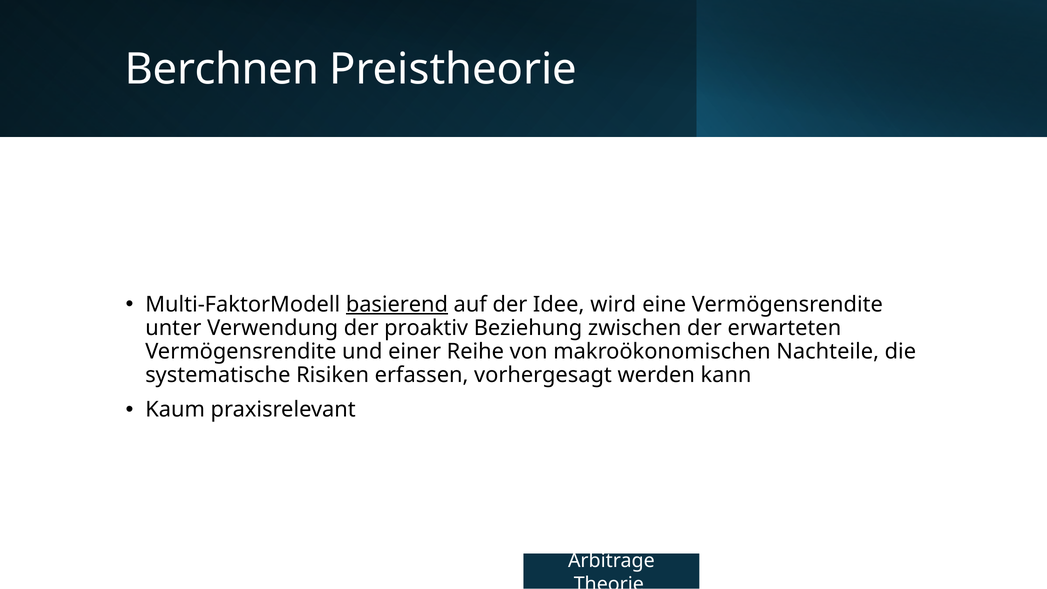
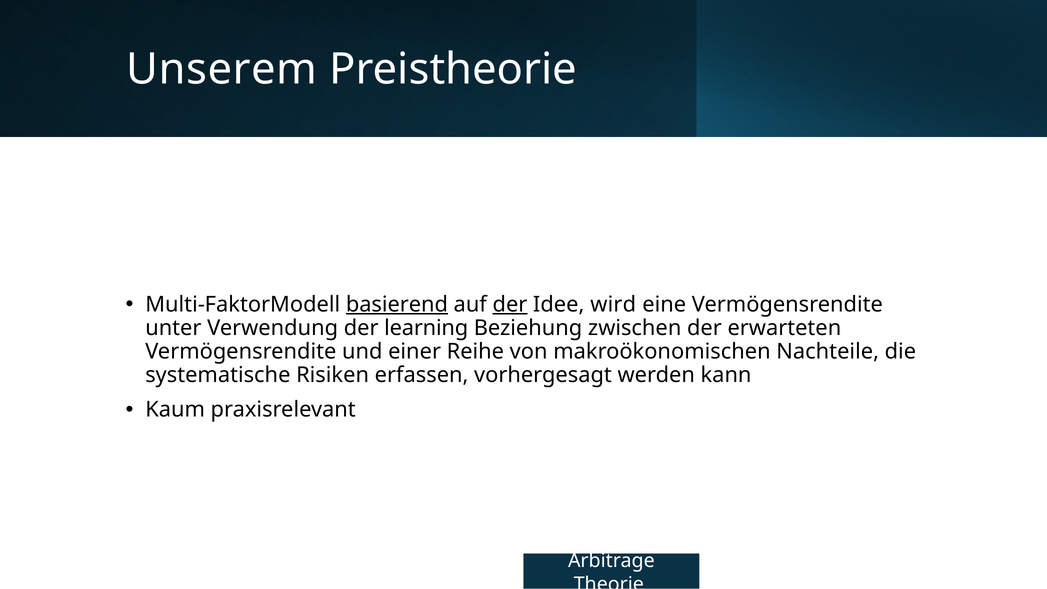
Berchnen: Berchnen -> Unserem
der at (510, 304) underline: none -> present
proaktiv: proaktiv -> learning
